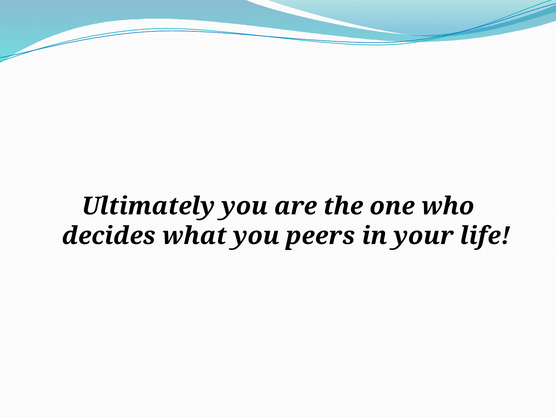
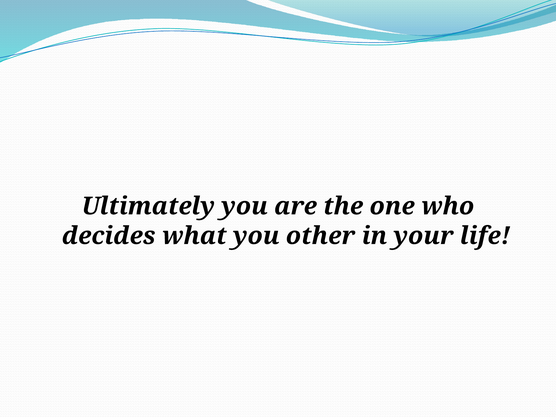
peers: peers -> other
